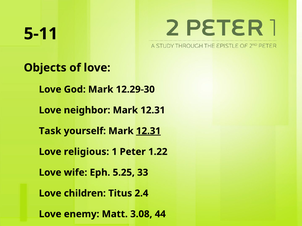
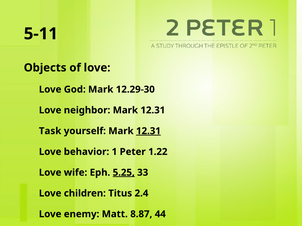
religious: religious -> behavior
5.25 underline: none -> present
3.08: 3.08 -> 8.87
